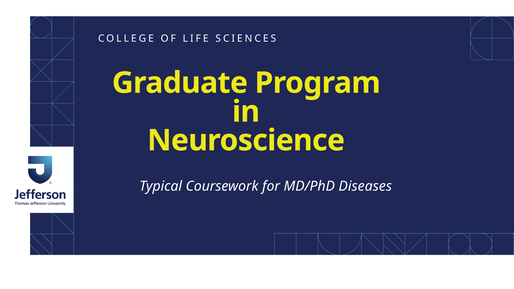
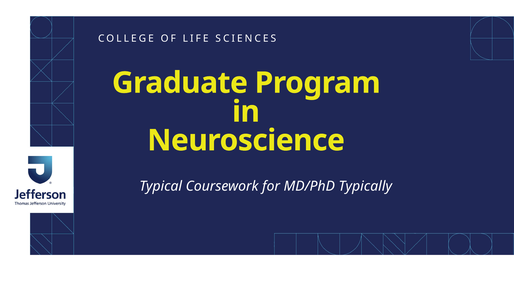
Diseases: Diseases -> Typically
